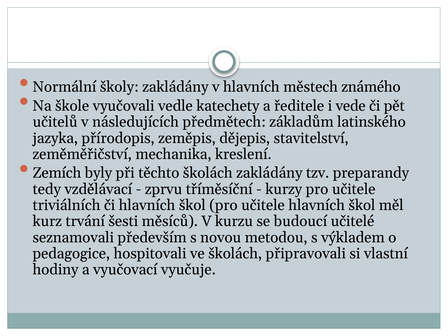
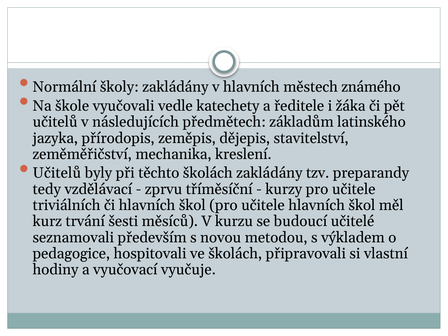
vede: vede -> žáka
Zemích at (57, 173): Zemích -> Učitelů
